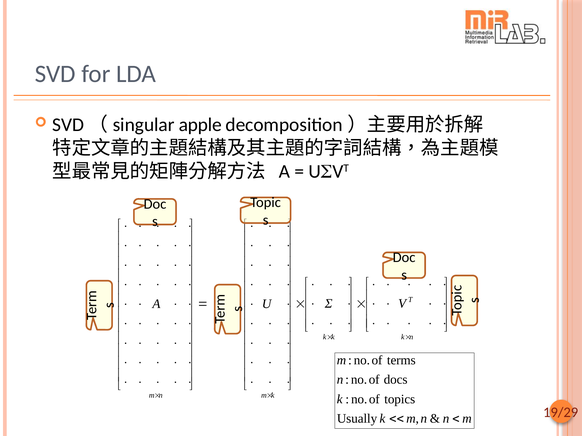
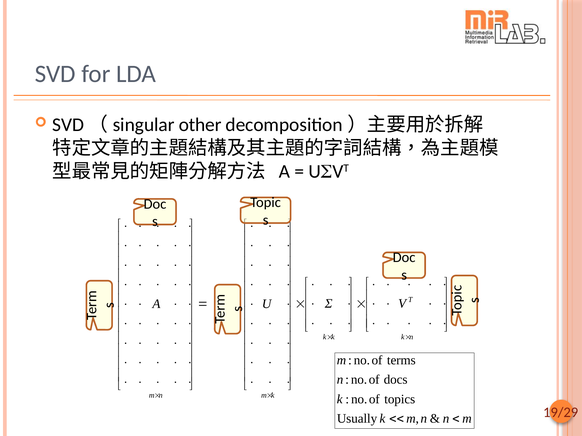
apple: apple -> other
